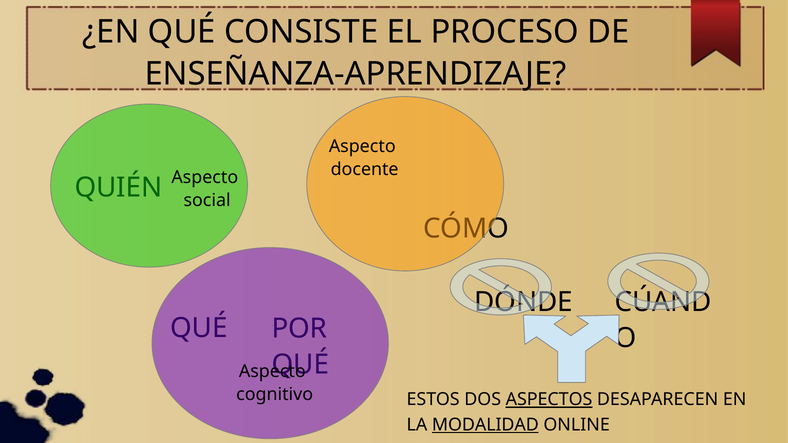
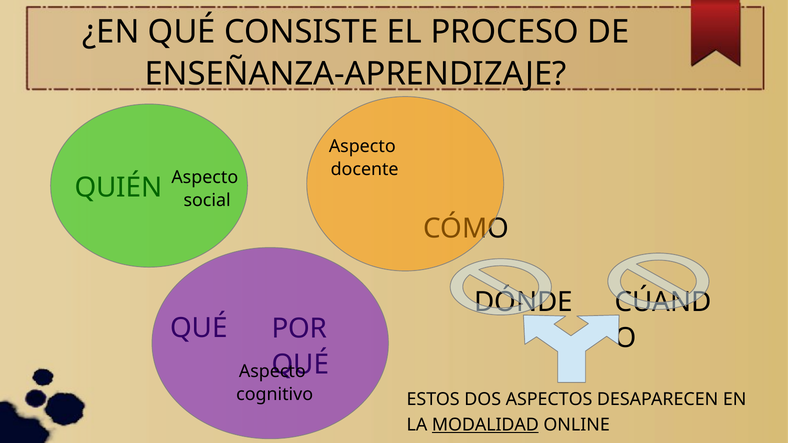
ASPECTOS underline: present -> none
